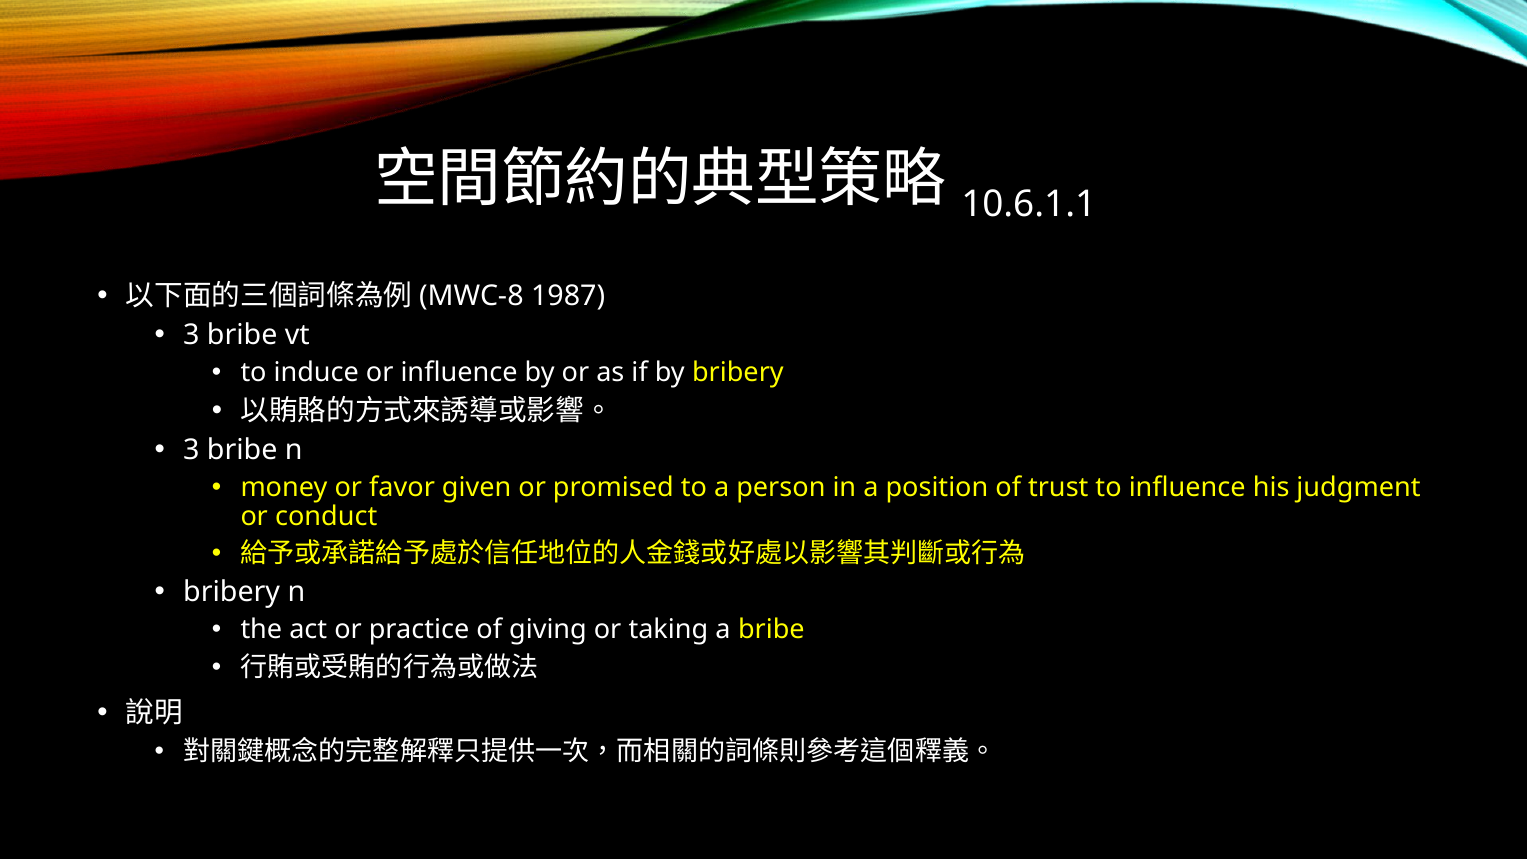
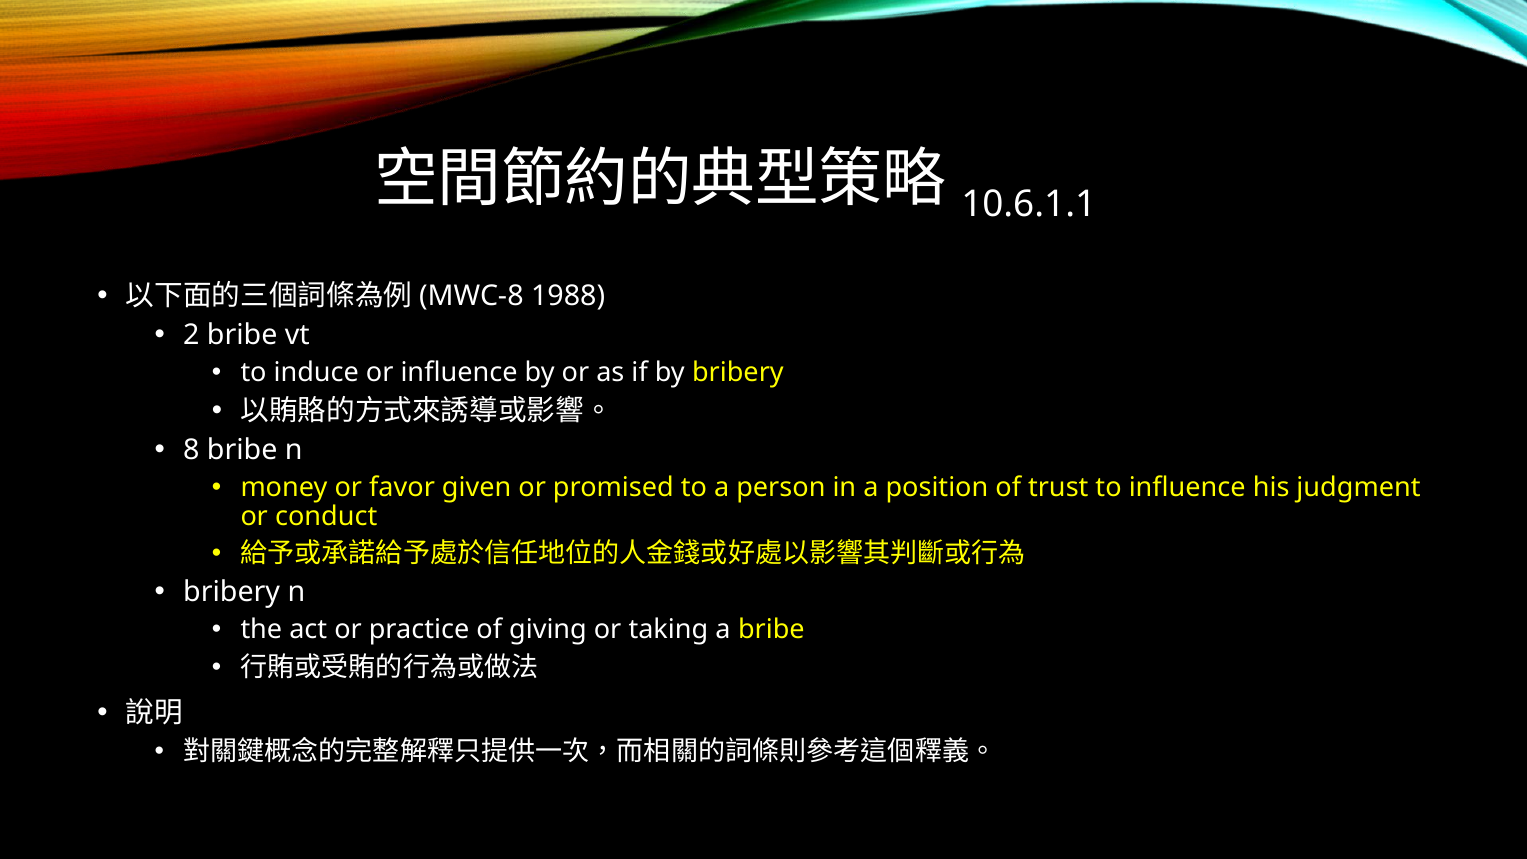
1987: 1987 -> 1988
3 at (191, 335): 3 -> 2
3 at (191, 450): 3 -> 8
